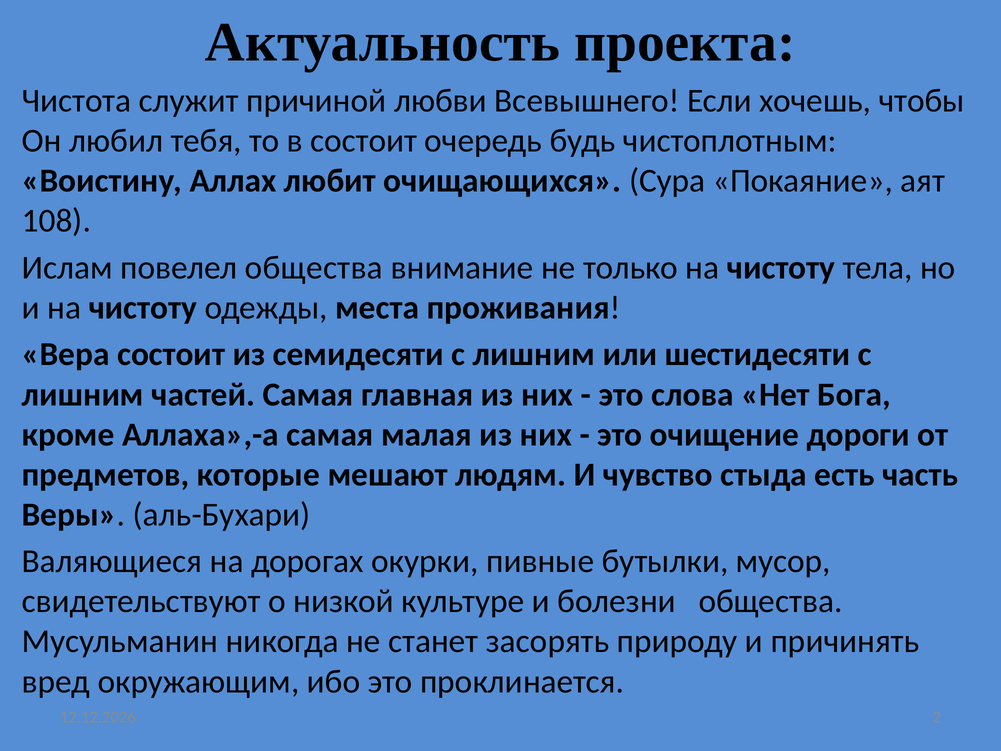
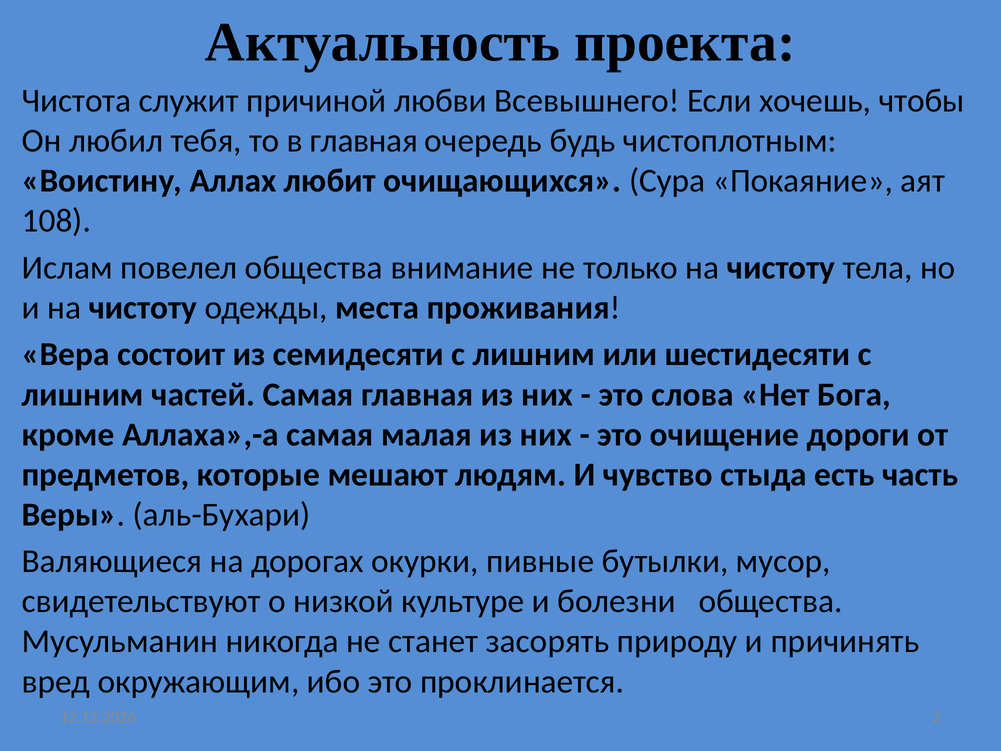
в состоит: состоит -> главная
